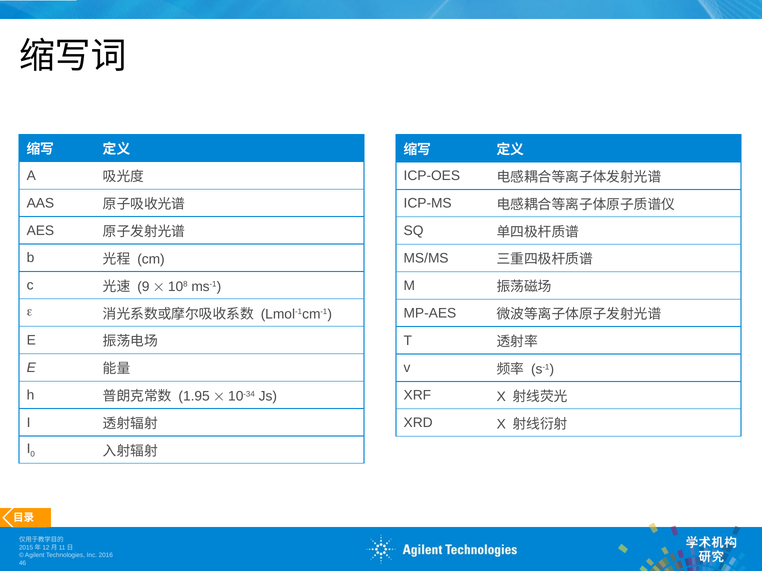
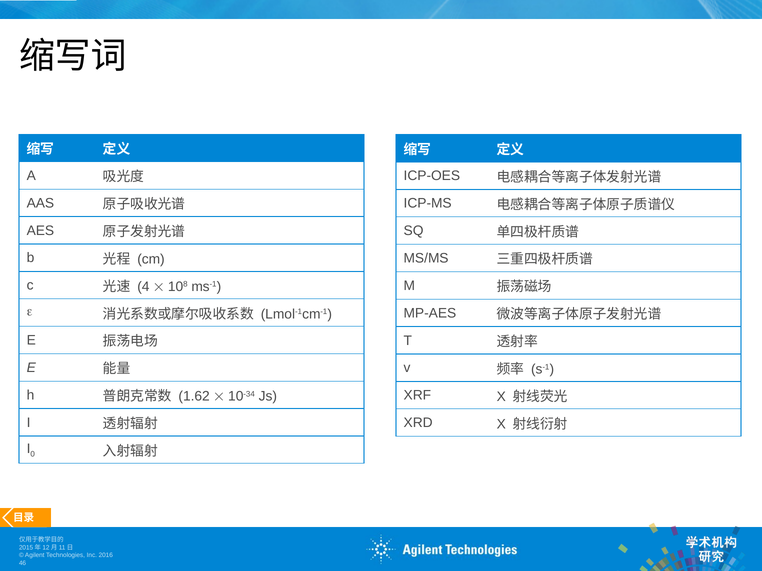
9: 9 -> 4
1.95: 1.95 -> 1.62
